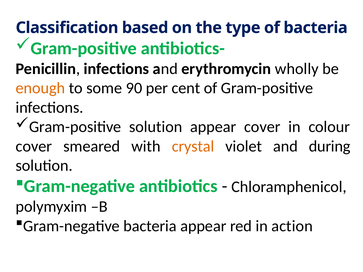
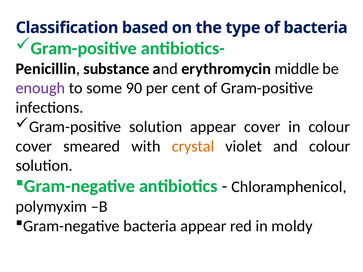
Penicillin infections: infections -> substance
wholly: wholly -> middle
enough colour: orange -> purple
and during: during -> colour
action: action -> moldy
